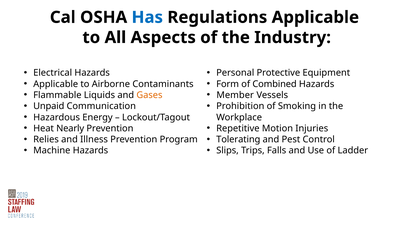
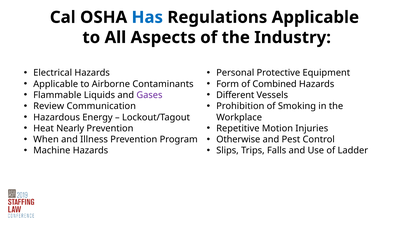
Gases colour: orange -> purple
Member: Member -> Different
Unpaid: Unpaid -> Review
Relies: Relies -> When
Tolerating: Tolerating -> Otherwise
